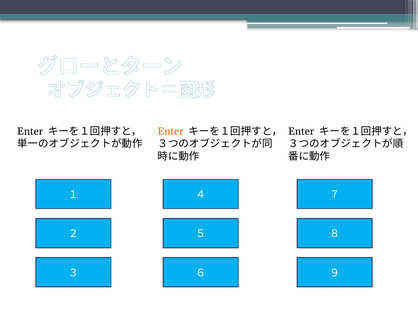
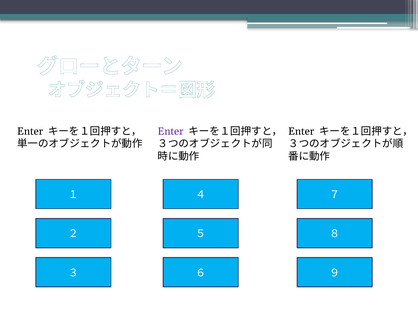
Enter at (171, 131) colour: orange -> purple
